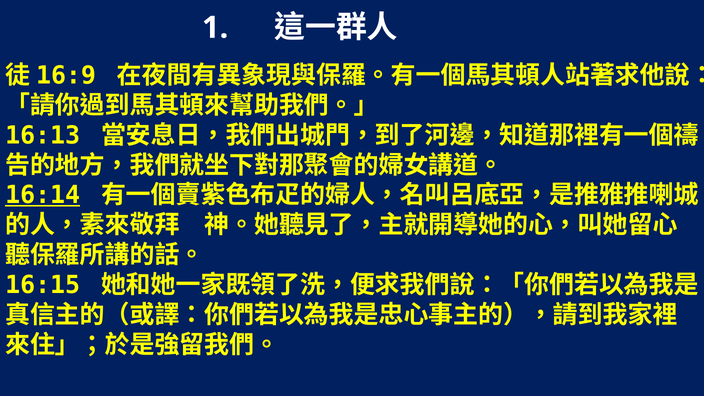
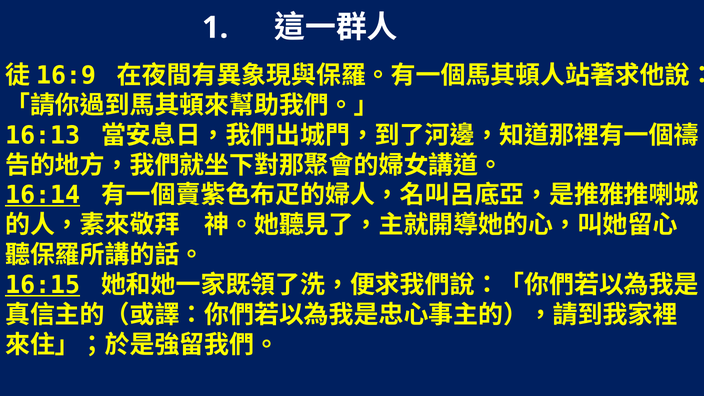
16:15 underline: none -> present
